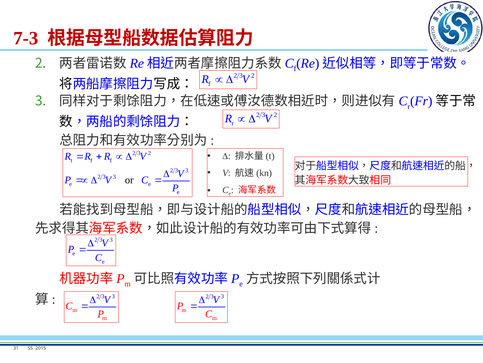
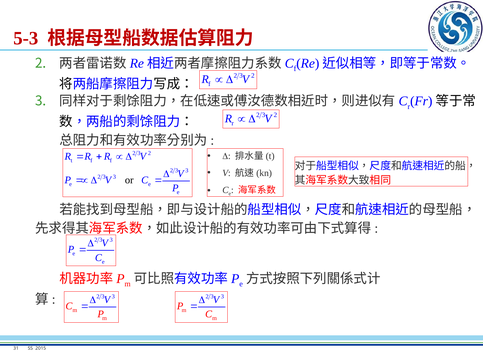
7-3: 7-3 -> 5-3
